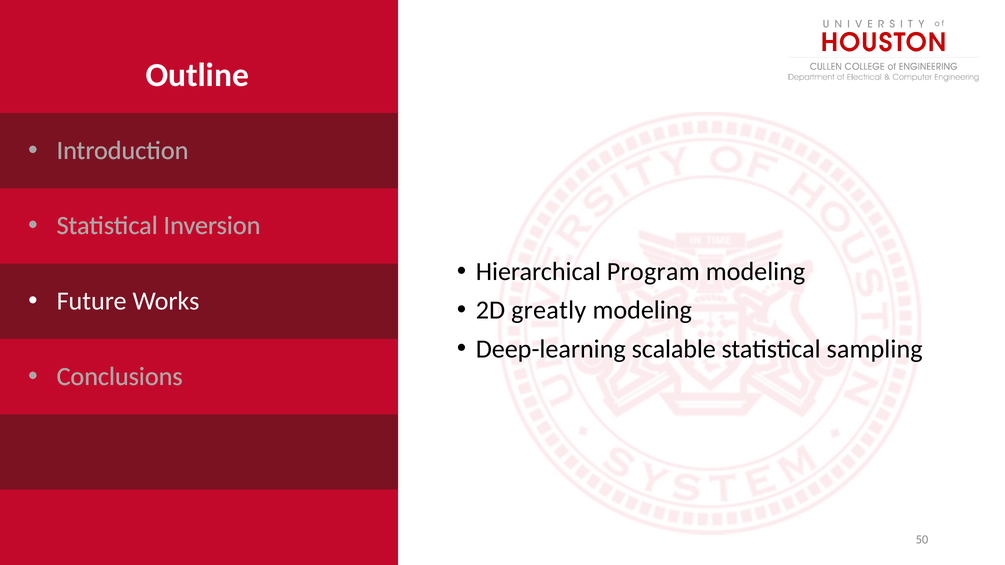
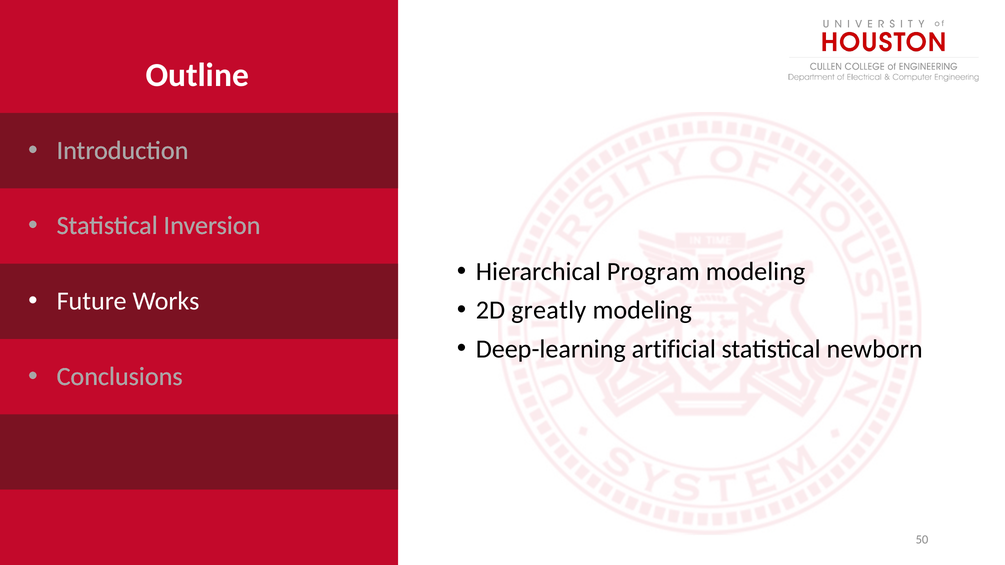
scalable: scalable -> artificial
sampling: sampling -> newborn
